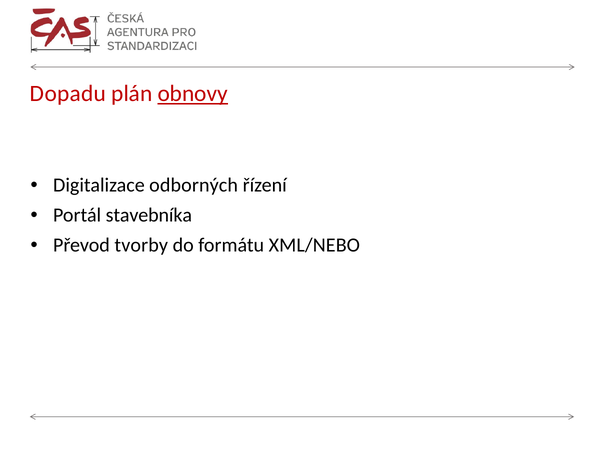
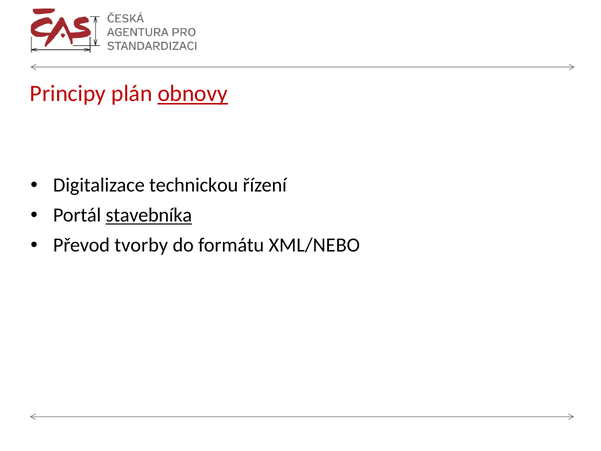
Dopadu: Dopadu -> Principy
odborných: odborných -> technickou
stavebníka underline: none -> present
